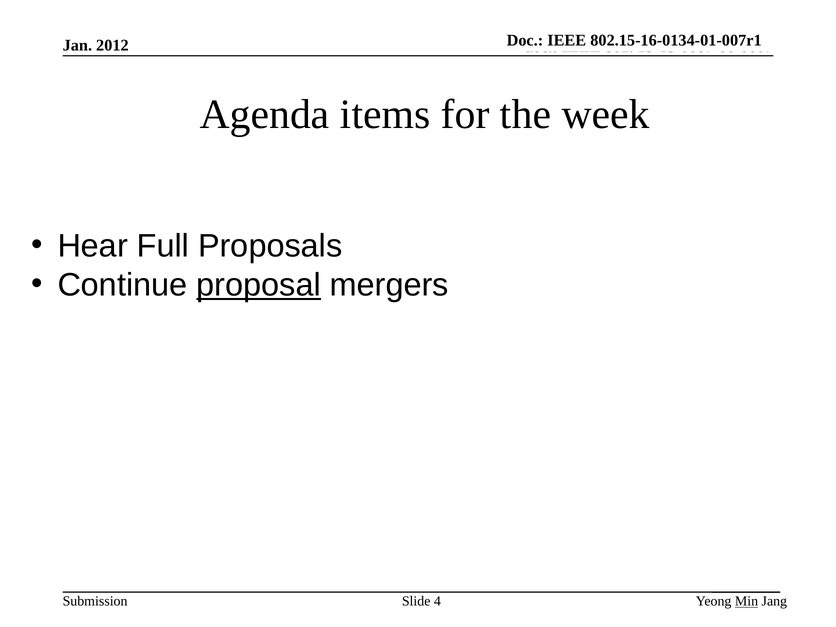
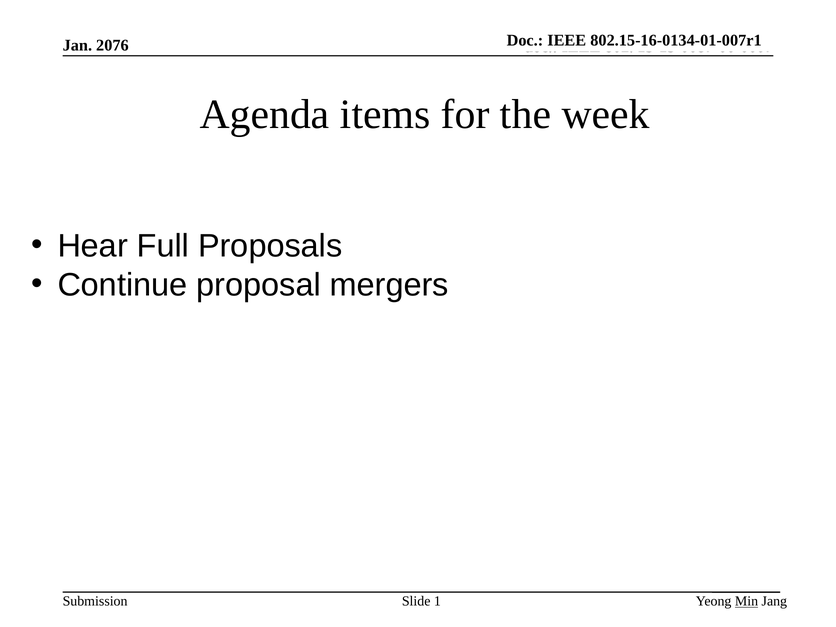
2012: 2012 -> 2076
proposal underline: present -> none
4: 4 -> 1
